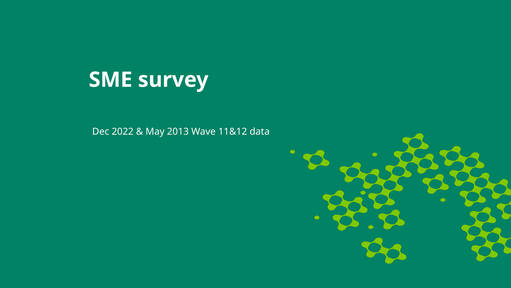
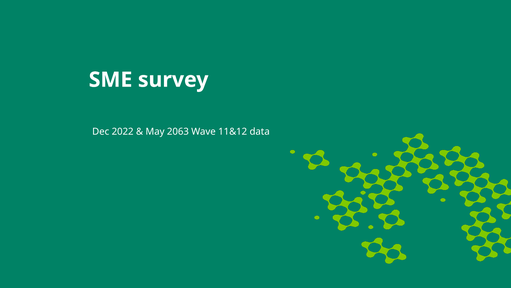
2013: 2013 -> 2063
